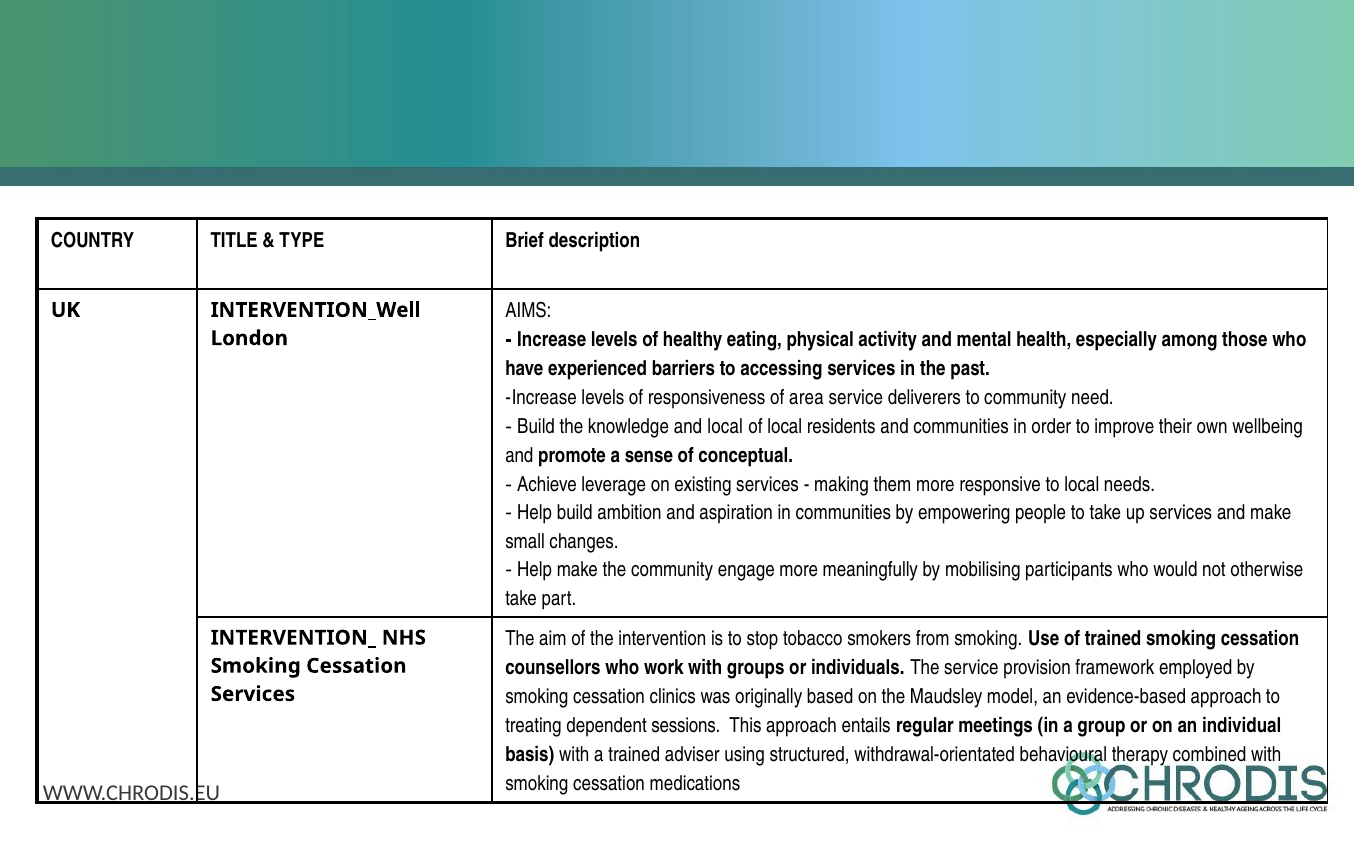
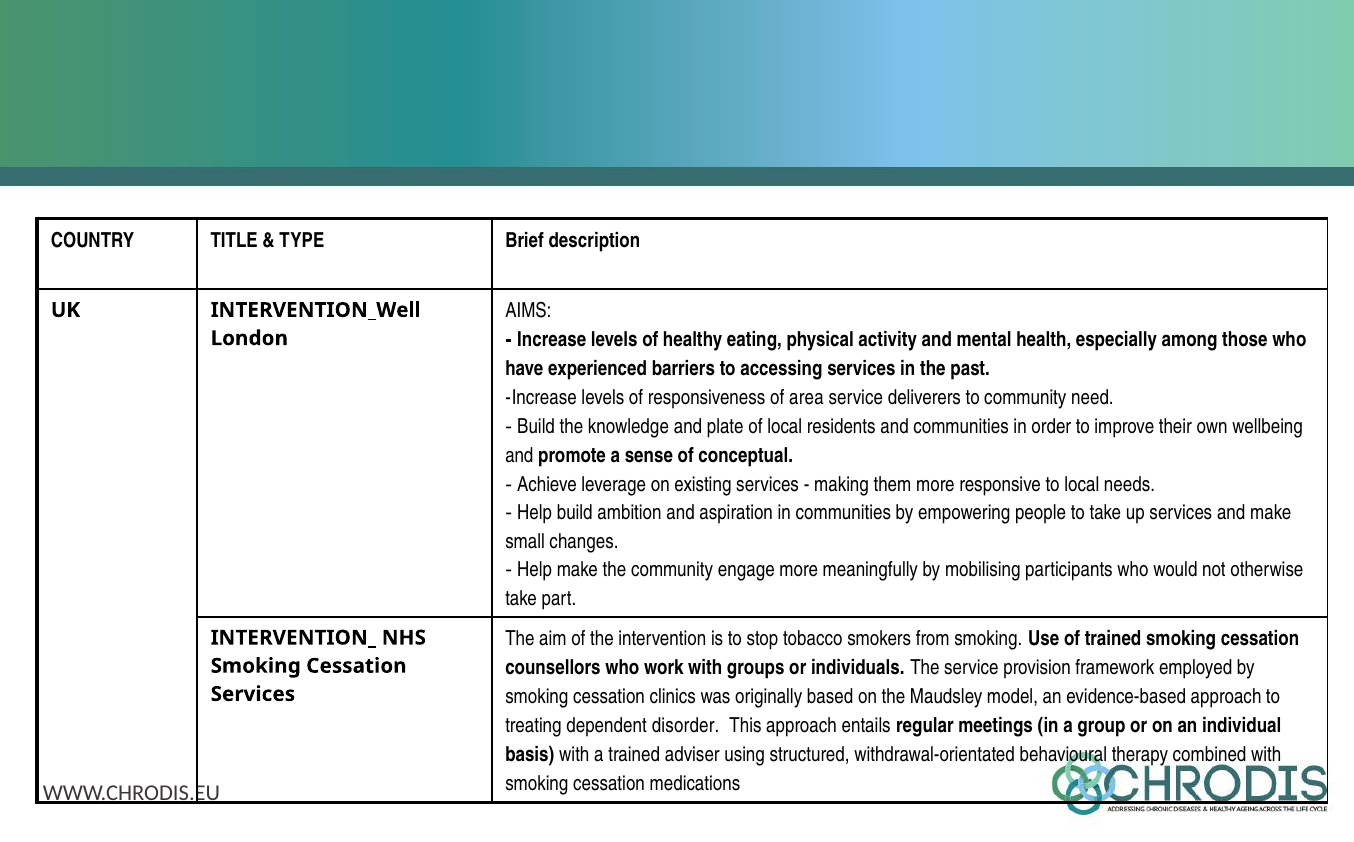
and local: local -> plate
sessions: sessions -> disorder
